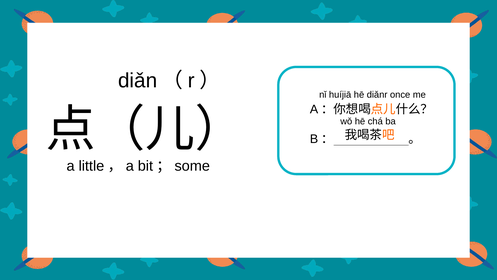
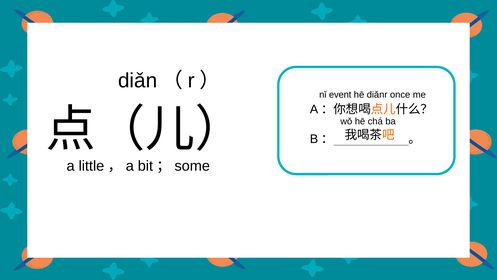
huíjiā: huíjiā -> event
